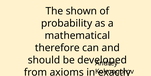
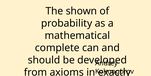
therefore: therefore -> complete
